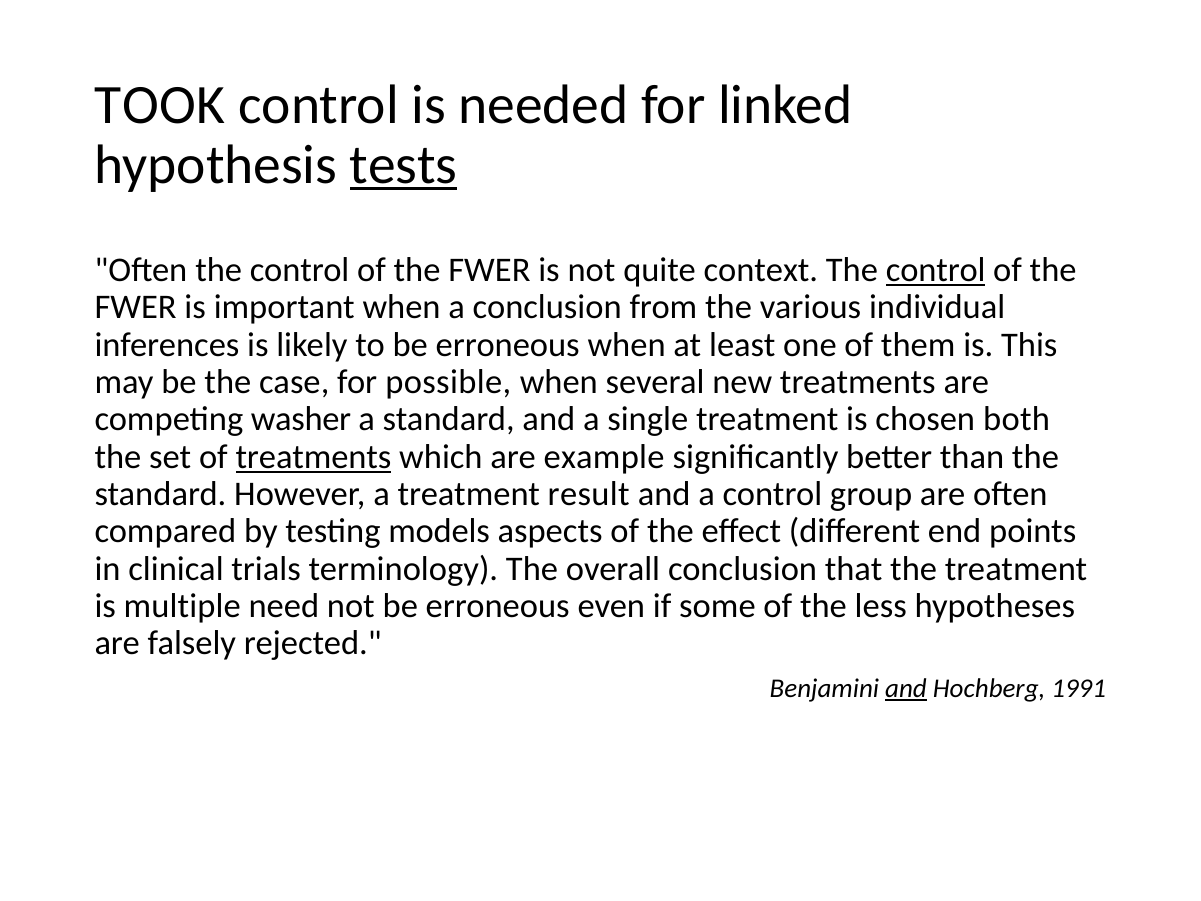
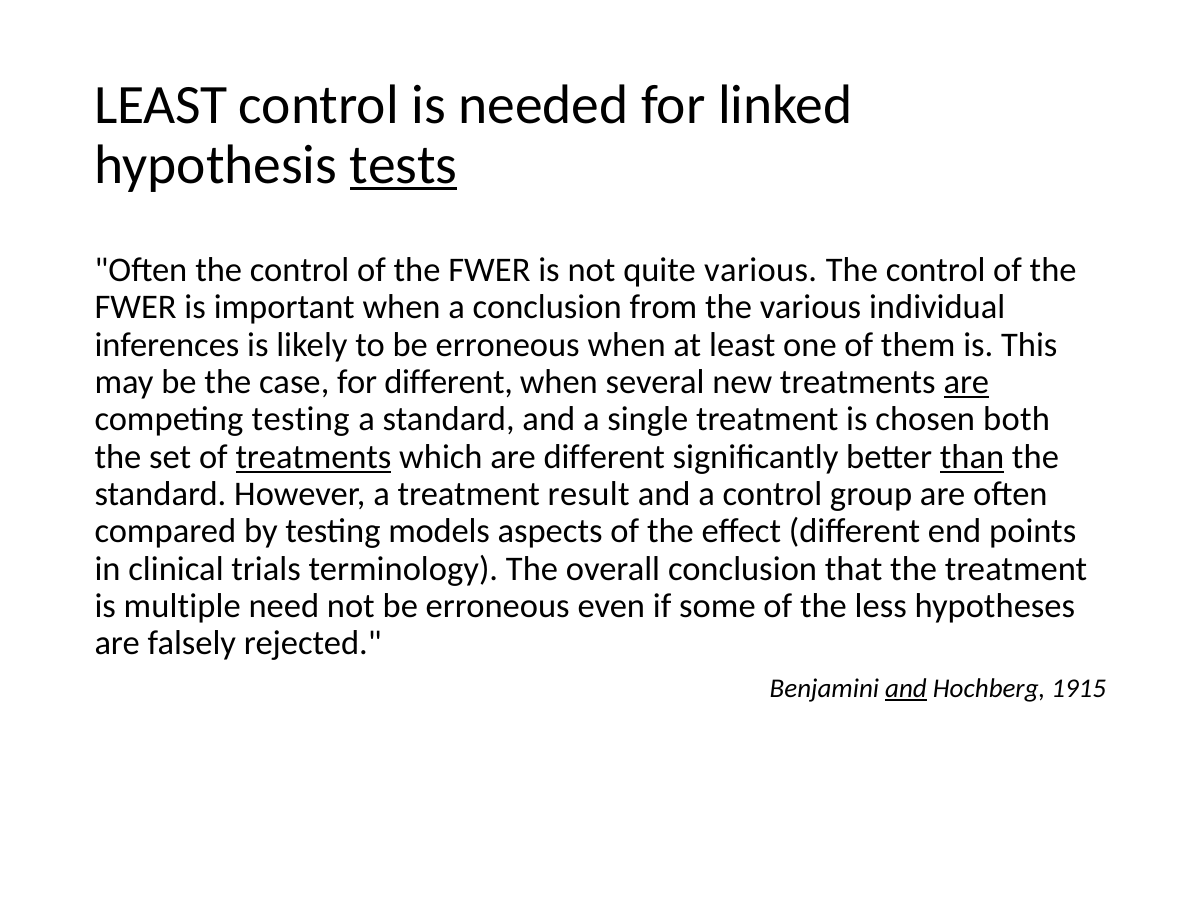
TOOK at (160, 105): TOOK -> LEAST
quite context: context -> various
control at (936, 270) underline: present -> none
for possible: possible -> different
are at (966, 382) underline: none -> present
competing washer: washer -> testing
are example: example -> different
than underline: none -> present
1991: 1991 -> 1915
